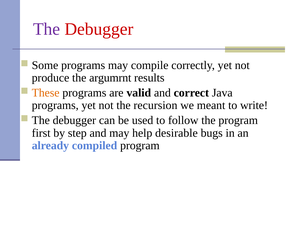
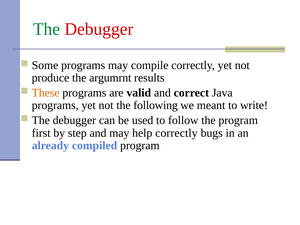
The at (47, 29) colour: purple -> green
recursion: recursion -> following
help desirable: desirable -> correctly
